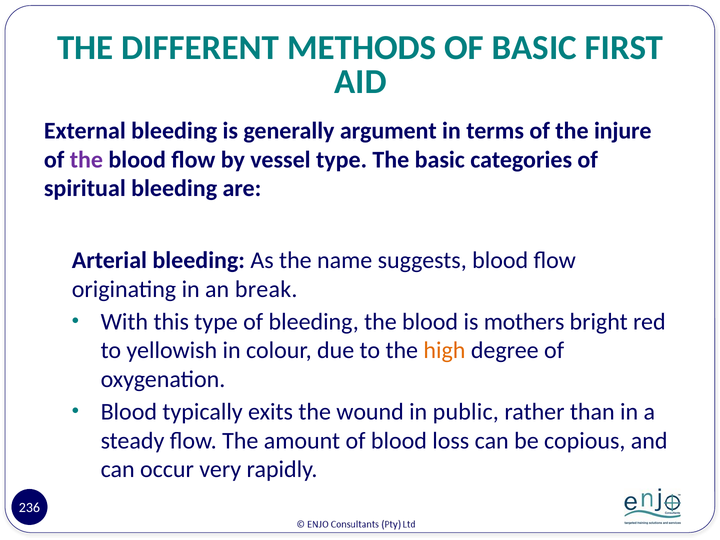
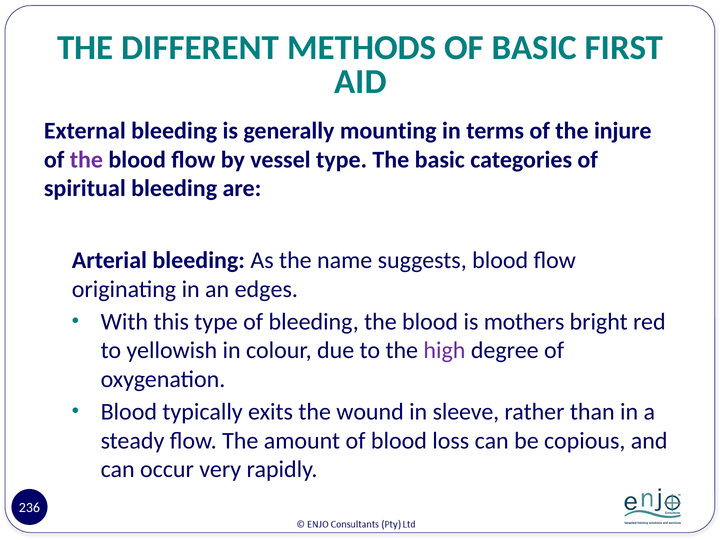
argument: argument -> mounting
break: break -> edges
high colour: orange -> purple
public: public -> sleeve
